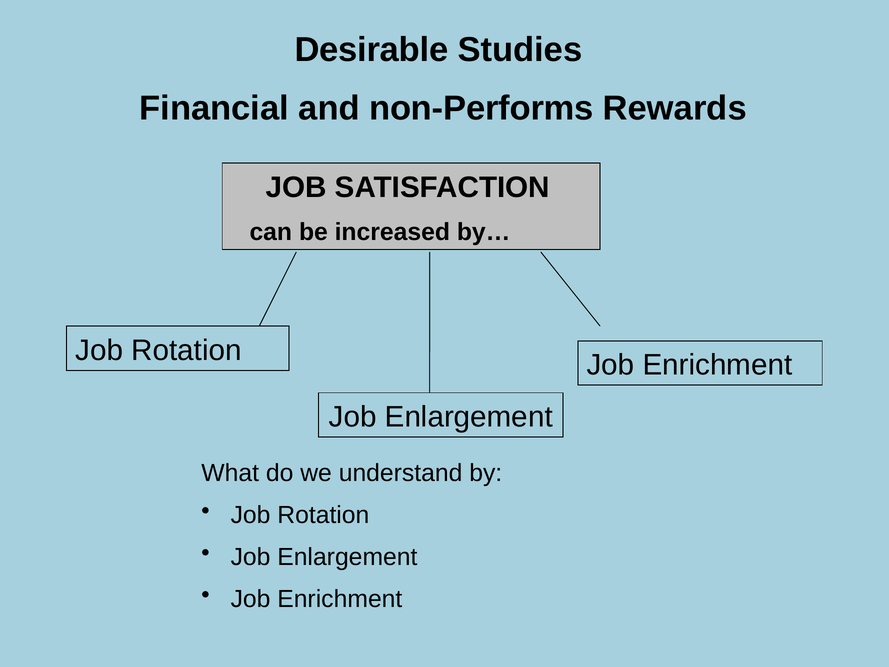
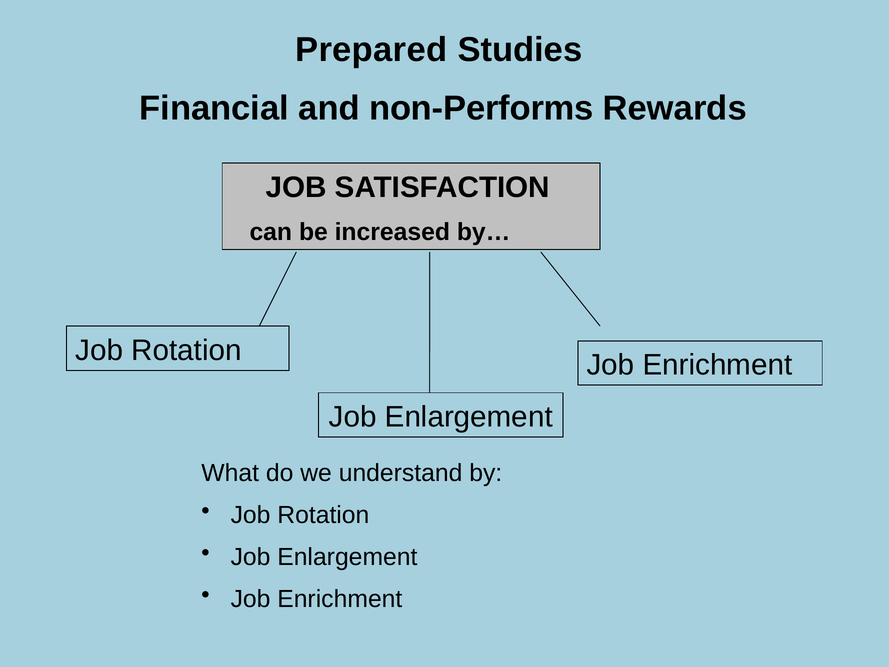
Desirable: Desirable -> Prepared
